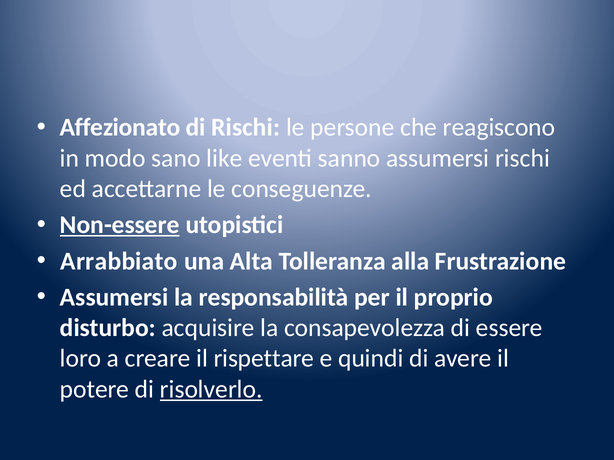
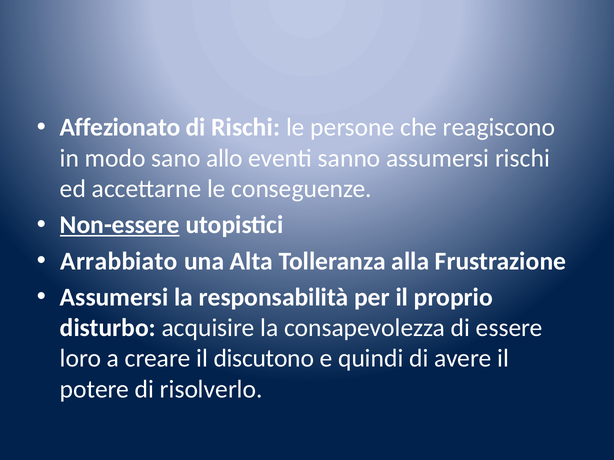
like: like -> allo
rispettare: rispettare -> discutono
risolverlo underline: present -> none
